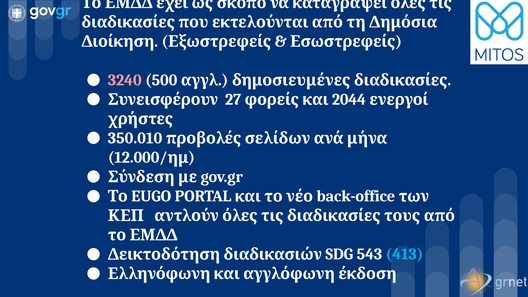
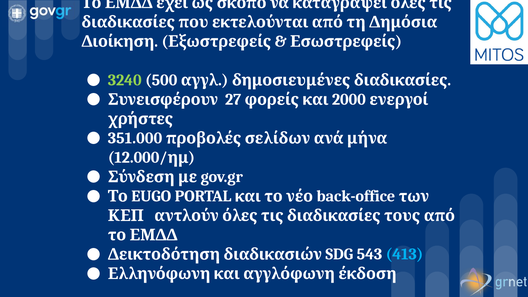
3240 colour: pink -> light green
2044: 2044 -> 2000
350.010: 350.010 -> 351.000
